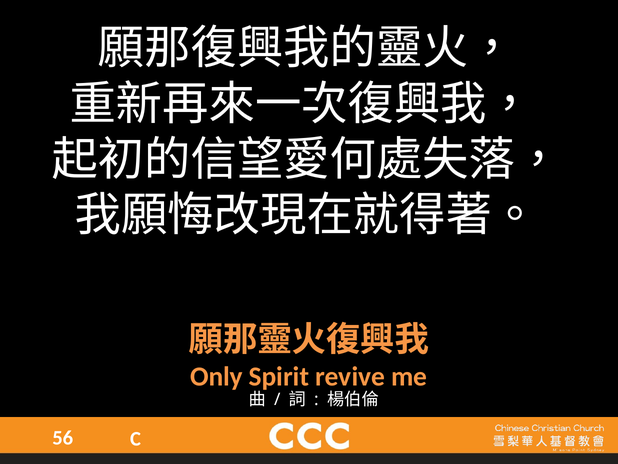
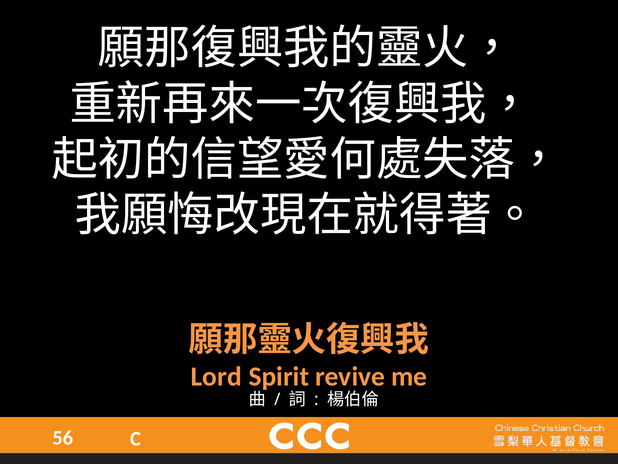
Only: Only -> Lord
